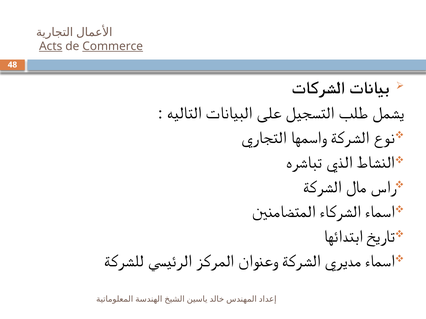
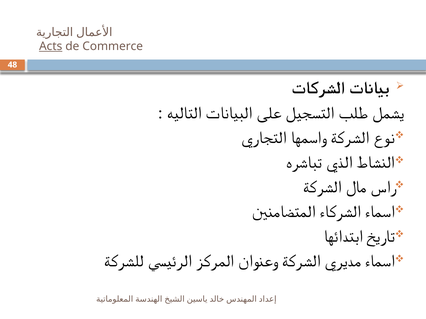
Commerce underline: present -> none
